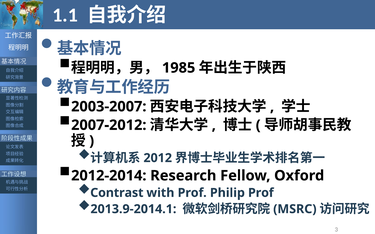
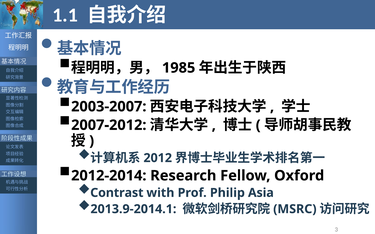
Philip Prof: Prof -> Asia
